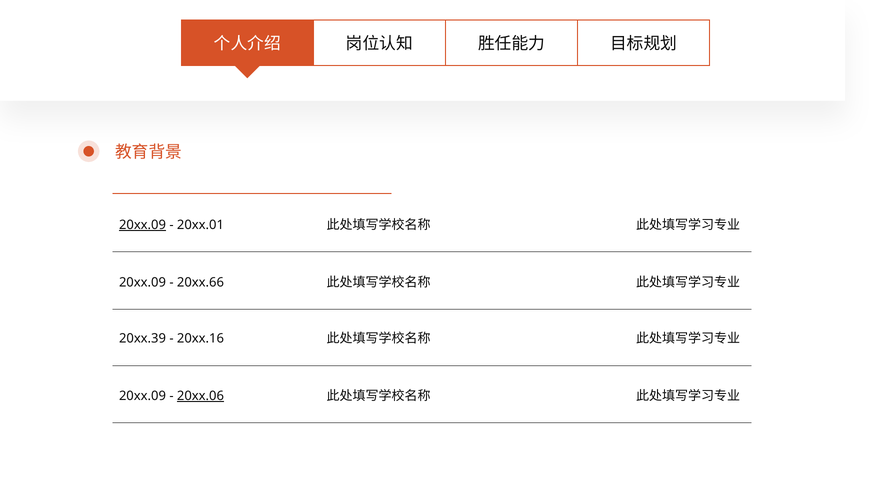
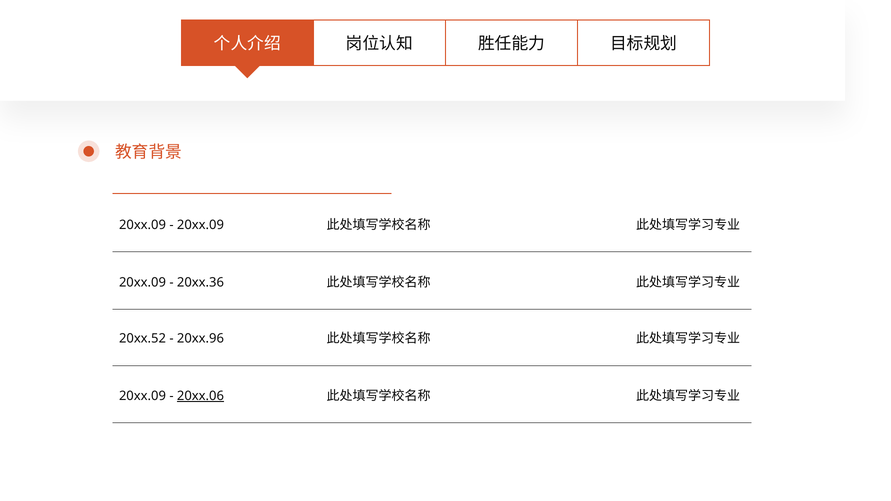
20xx.09 at (142, 225) underline: present -> none
20xx.01 at (200, 225): 20xx.01 -> 20xx.09
20xx.66: 20xx.66 -> 20xx.36
20xx.39: 20xx.39 -> 20xx.52
20xx.16: 20xx.16 -> 20xx.96
